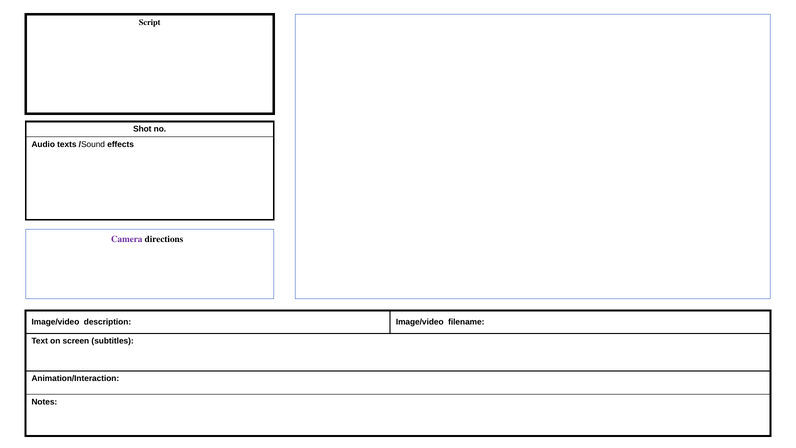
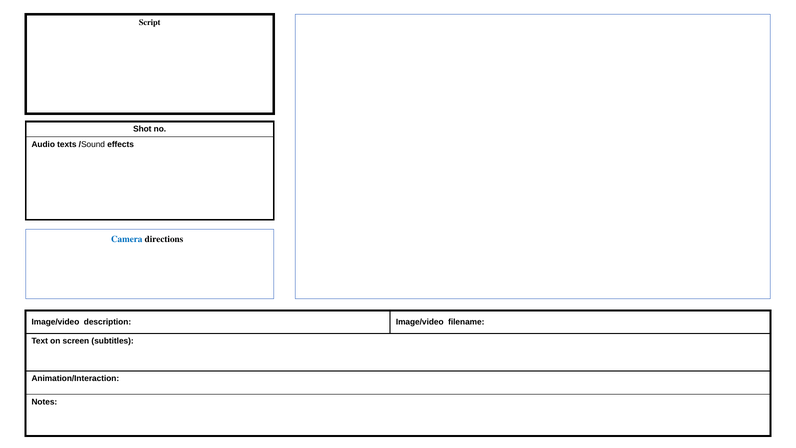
Camera colour: purple -> blue
